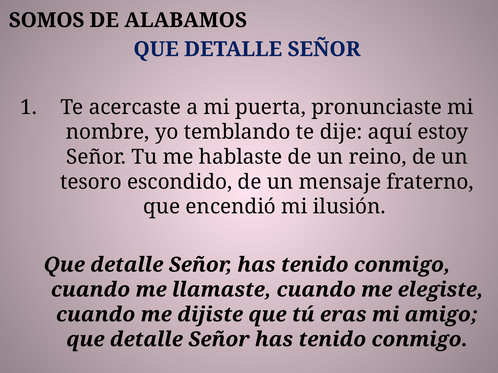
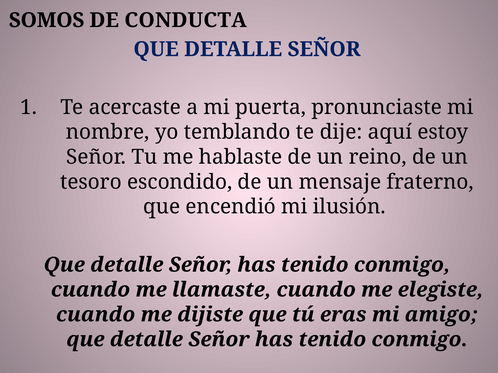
ALABAMOS: ALABAMOS -> CONDUCTA
